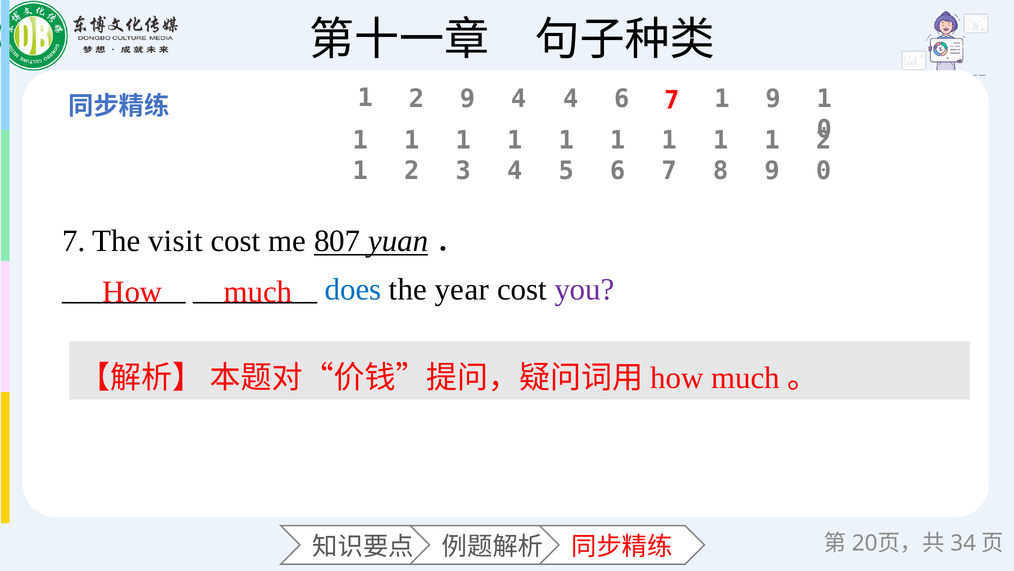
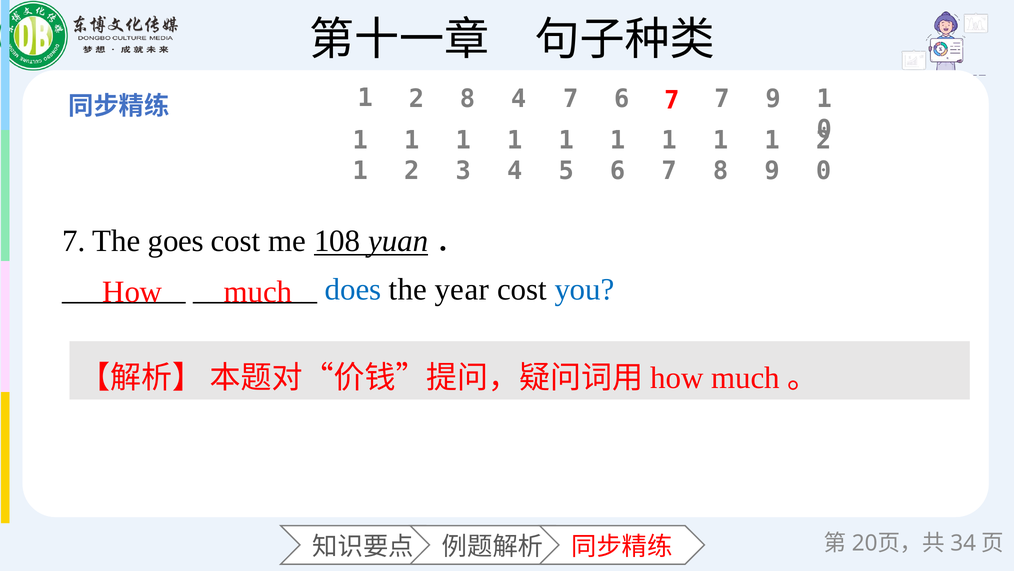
2 9: 9 -> 8
4 4: 4 -> 7
6 7 1: 1 -> 7
visit: visit -> goes
807: 807 -> 108
you colour: purple -> blue
